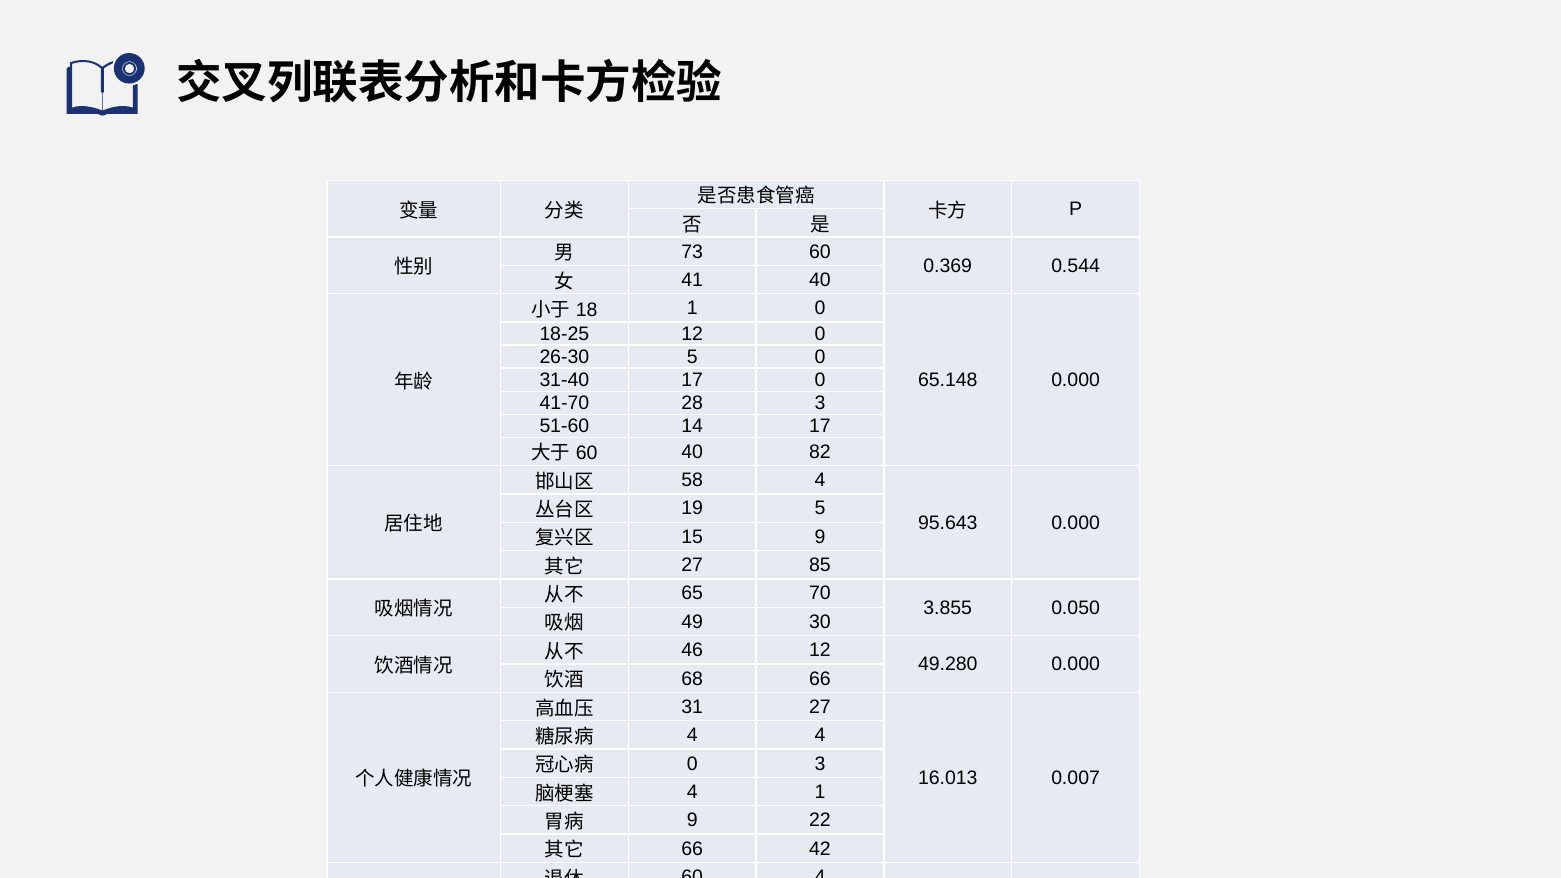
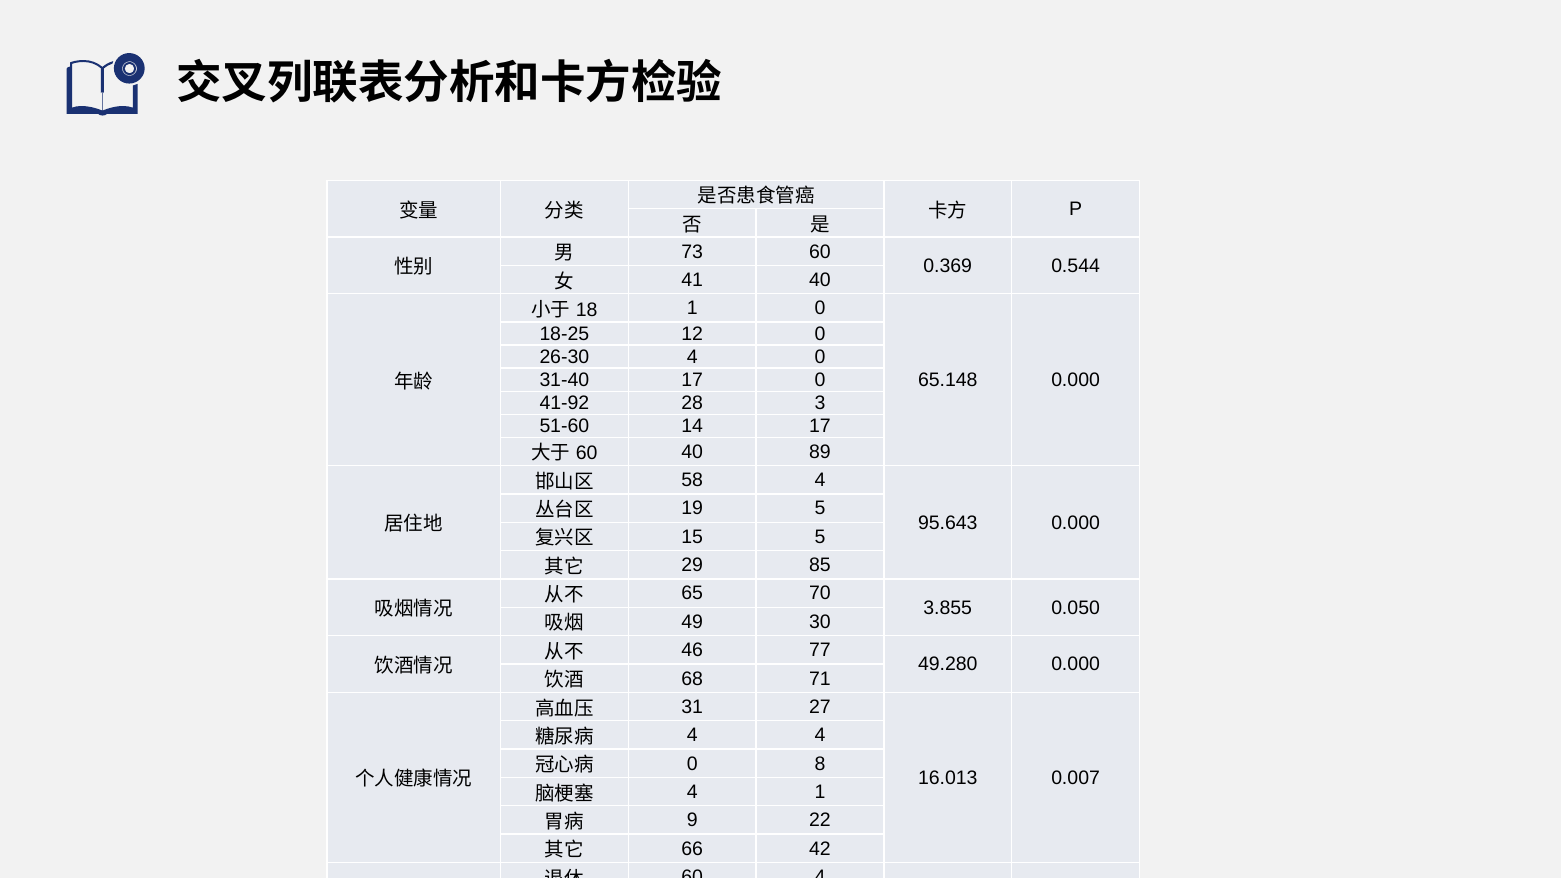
26-30 5: 5 -> 4
41-70: 41-70 -> 41-92
82: 82 -> 89
15 9: 9 -> 5
27 at (692, 565): 27 -> 29
46 12: 12 -> 77
68 66: 66 -> 71
0 3: 3 -> 8
